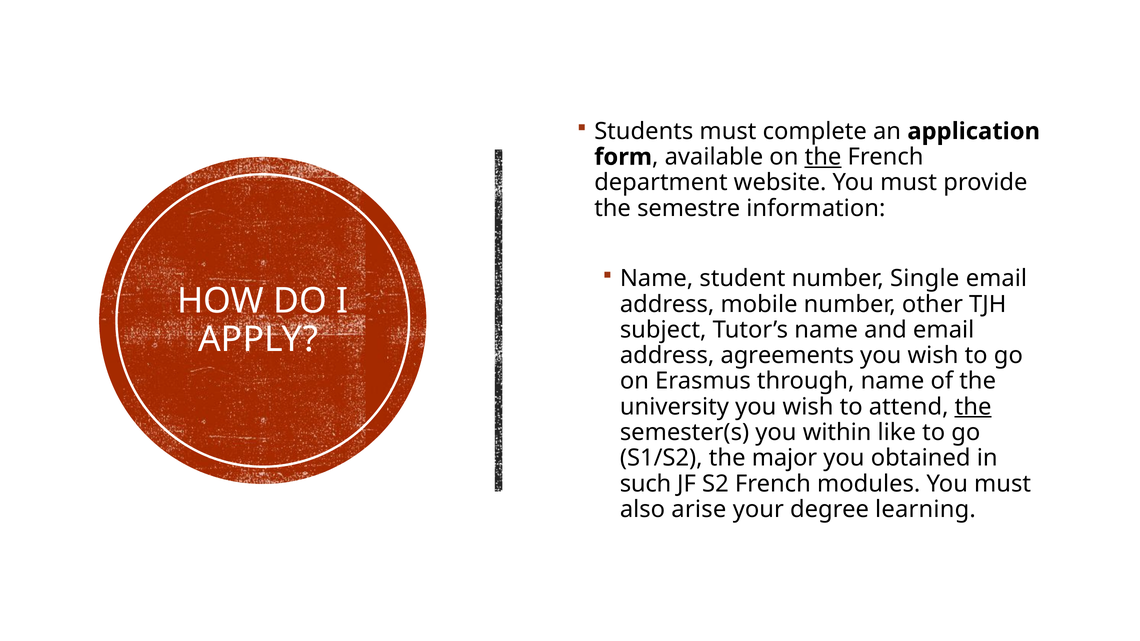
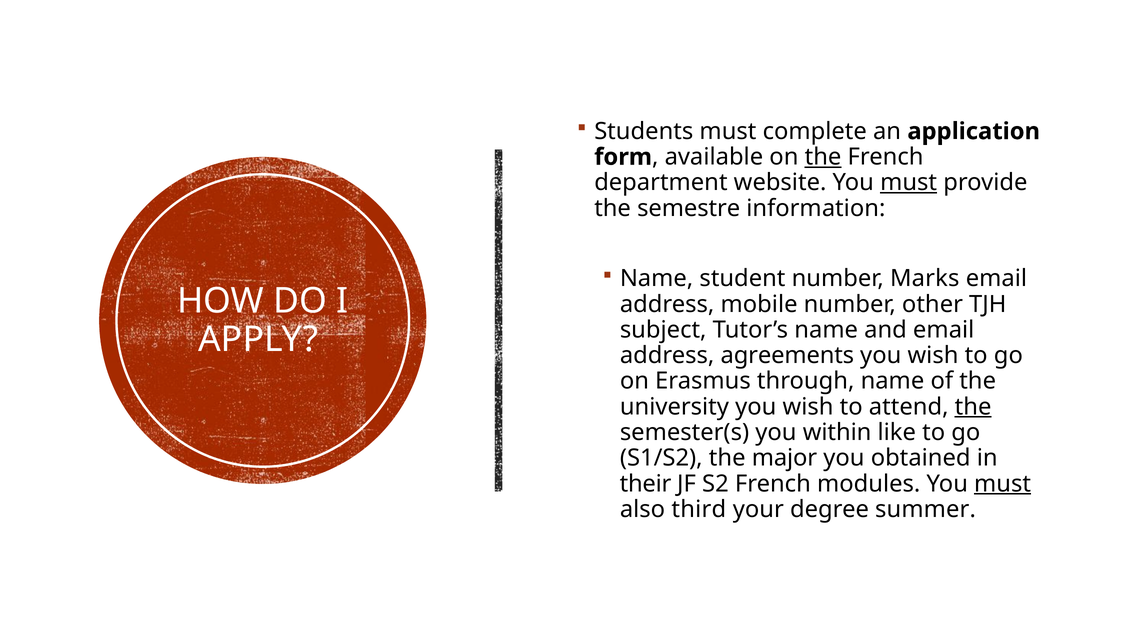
must at (909, 183) underline: none -> present
Single: Single -> Marks
such: such -> their
must at (1003, 484) underline: none -> present
arise: arise -> third
learning: learning -> summer
